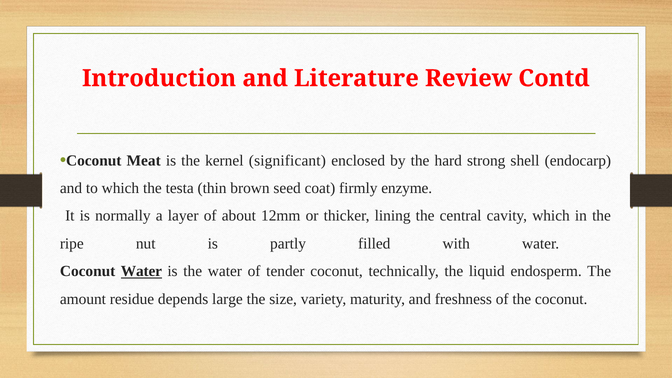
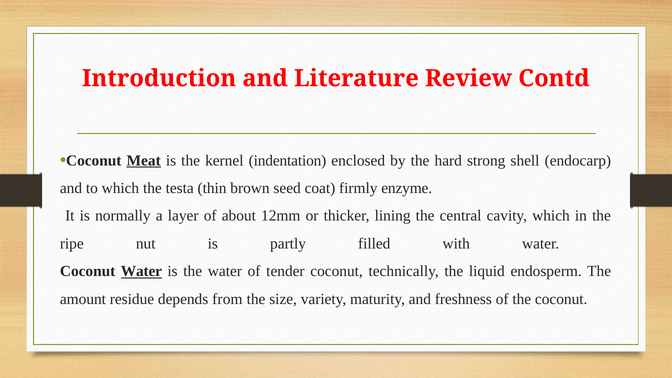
Meat underline: none -> present
significant: significant -> indentation
large: large -> from
